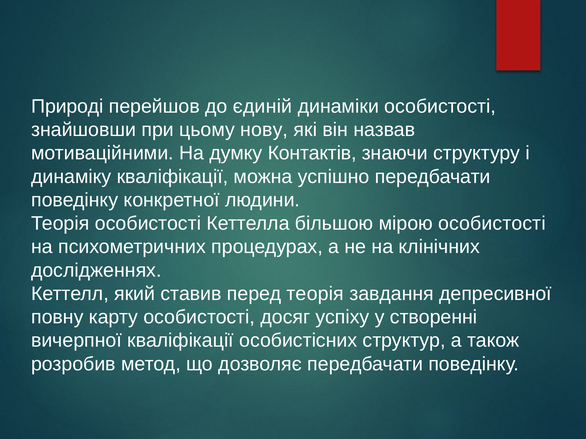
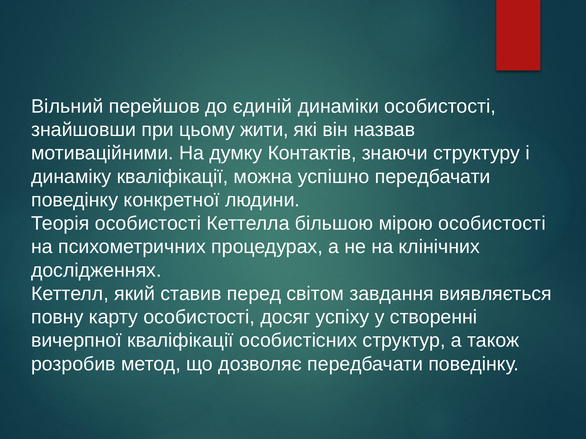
Природі: Природі -> Вільний
нову: нову -> жити
перед теорія: теорія -> світом
депресивної: депресивної -> виявляється
